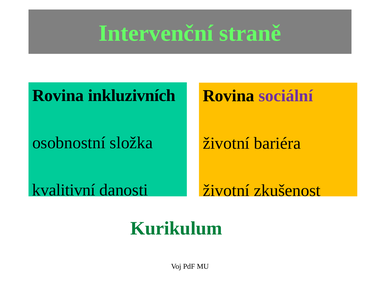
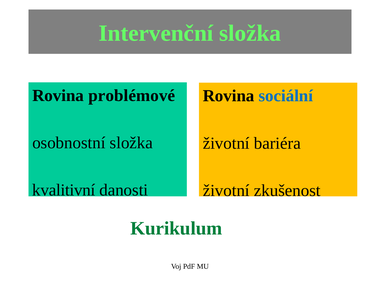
Intervenční straně: straně -> složka
inkluzivních: inkluzivních -> problémové
sociální colour: purple -> blue
